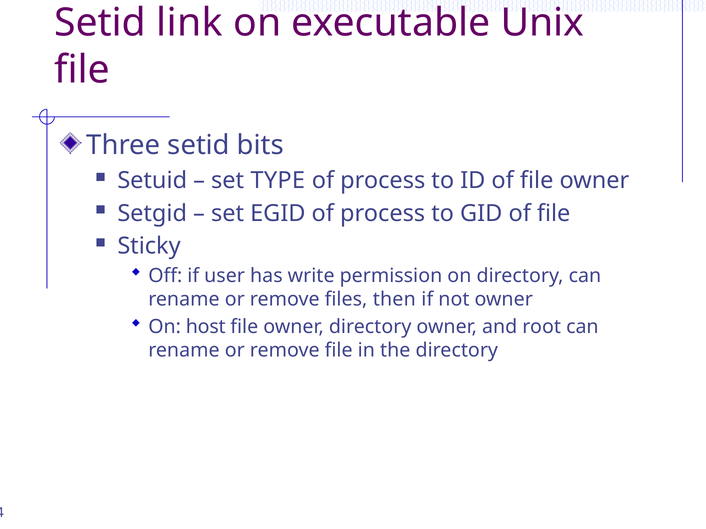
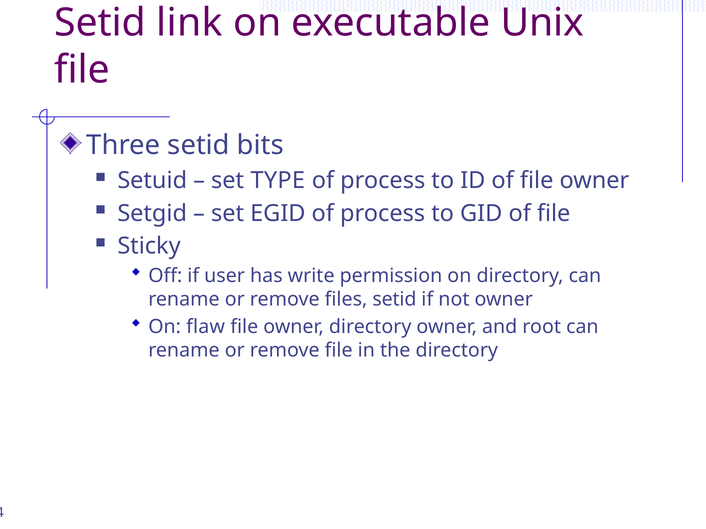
files then: then -> setid
host: host -> flaw
